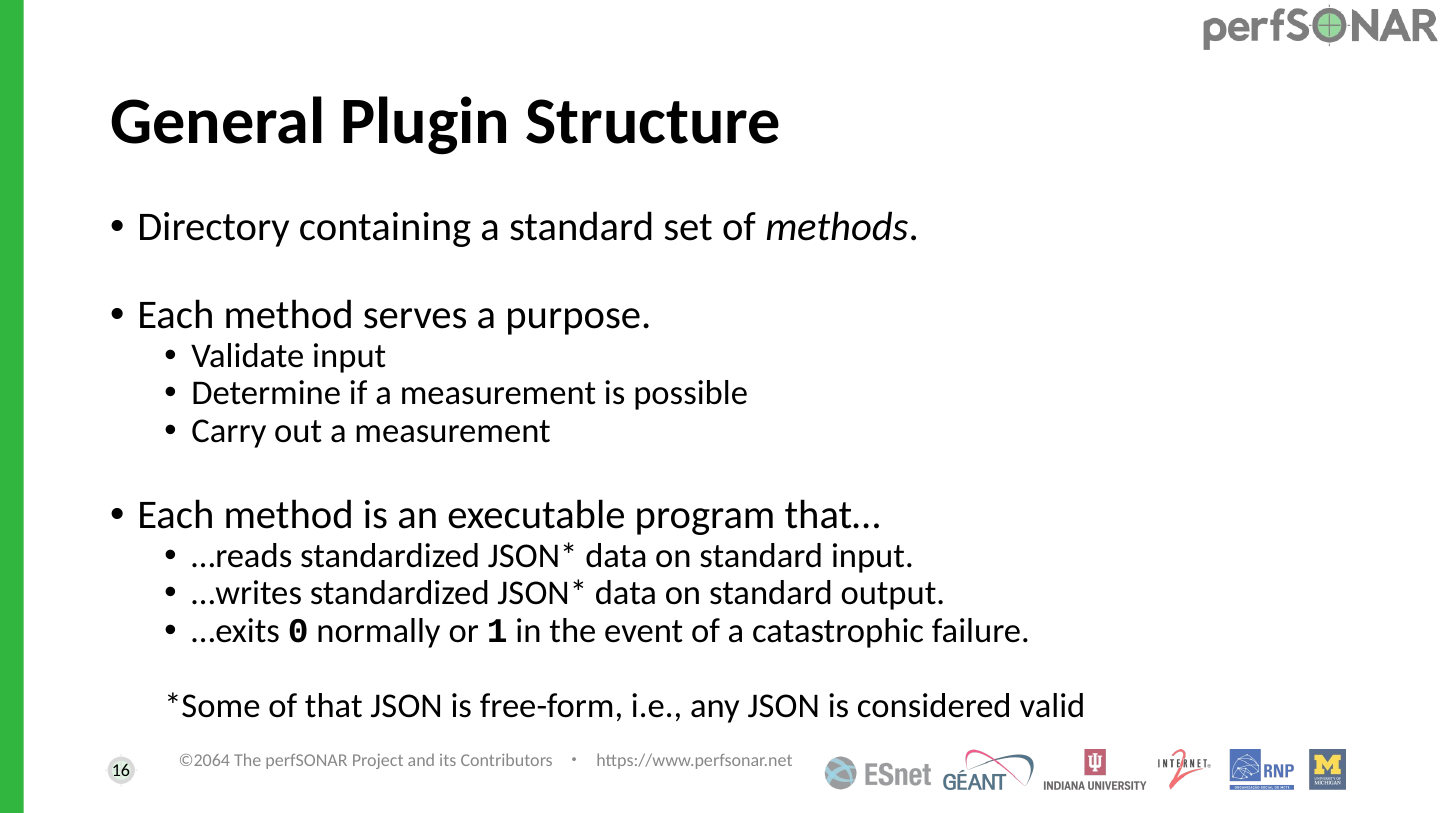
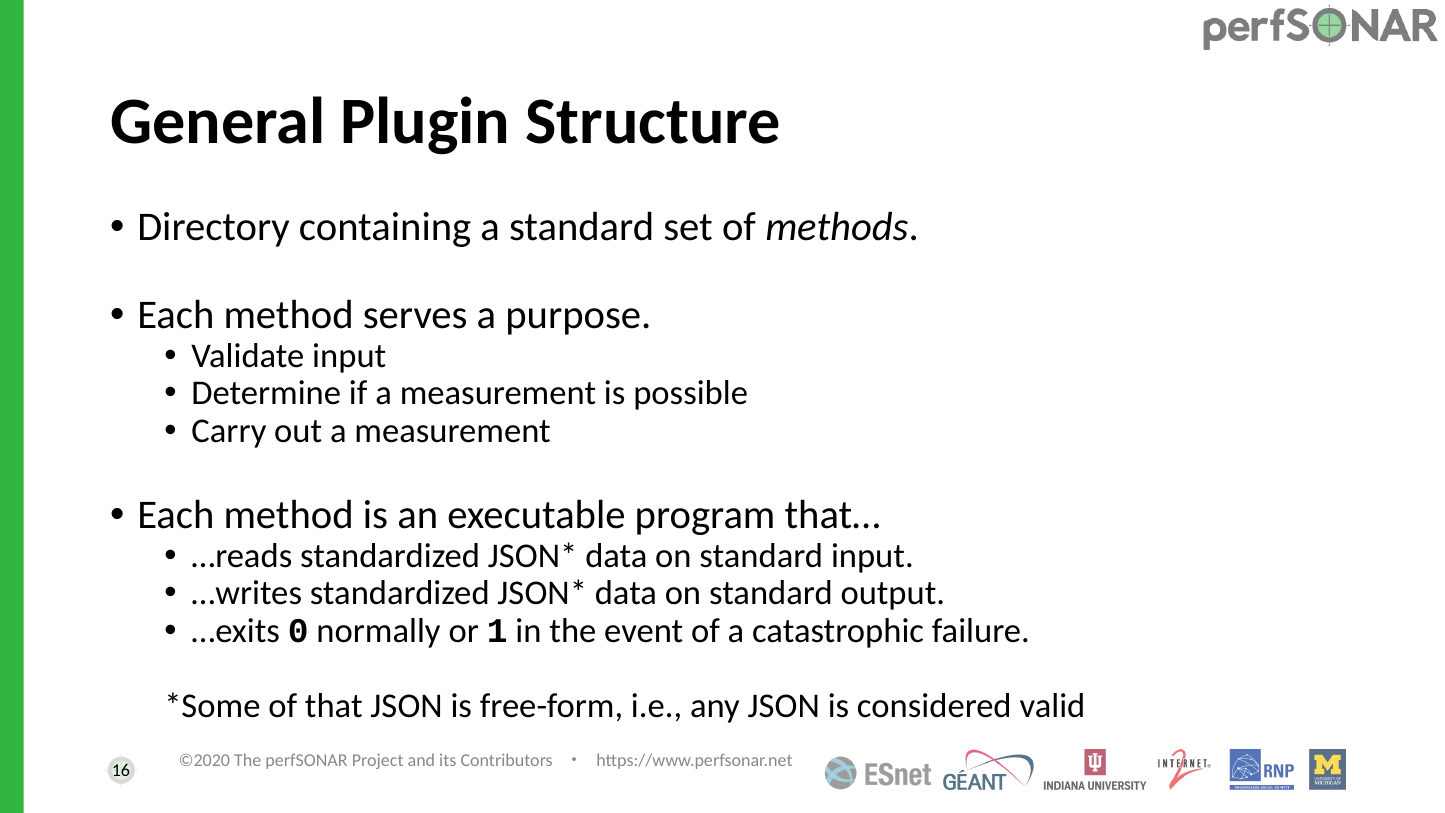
©2064: ©2064 -> ©2020
